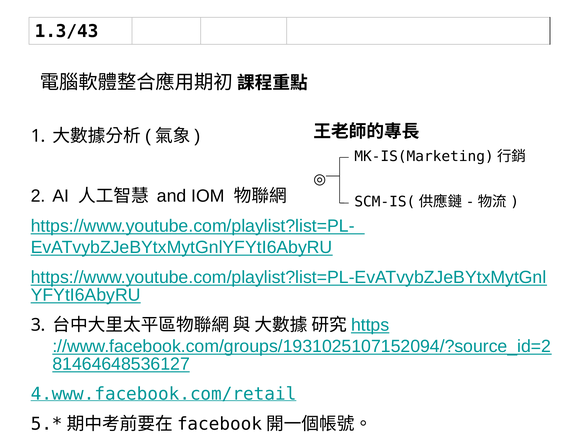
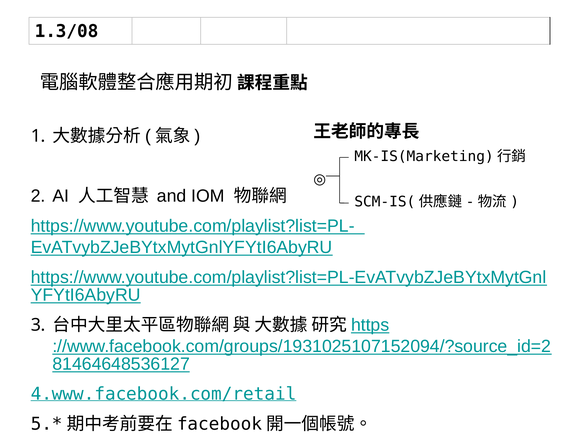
1.3/43: 1.3/43 -> 1.3/08
